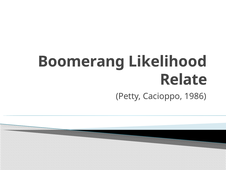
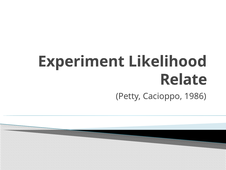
Boomerang: Boomerang -> Experiment
